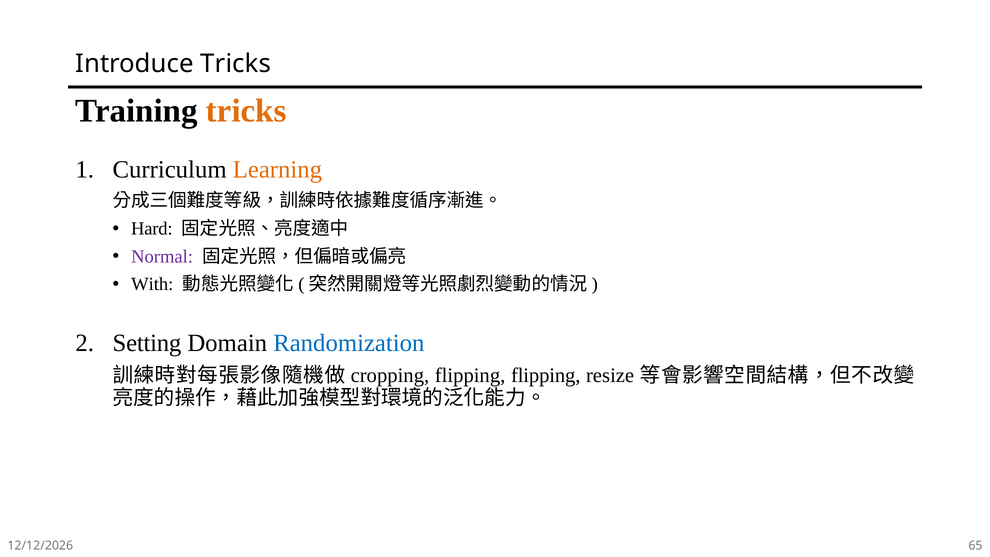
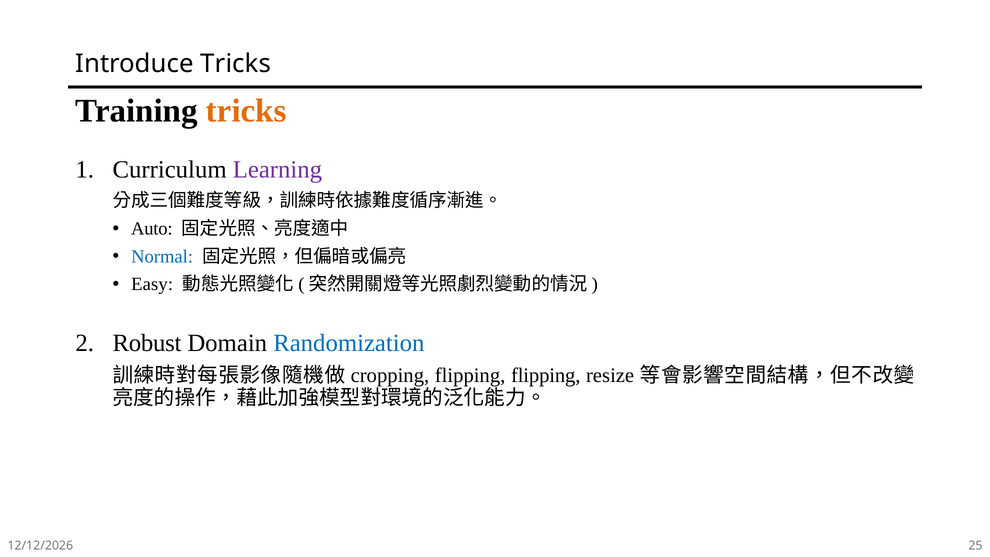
Learning colour: orange -> purple
Hard: Hard -> Auto
Normal colour: purple -> blue
With: With -> Easy
Setting: Setting -> Robust
65: 65 -> 25
